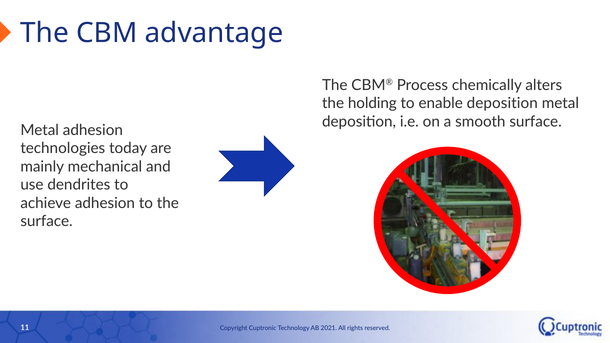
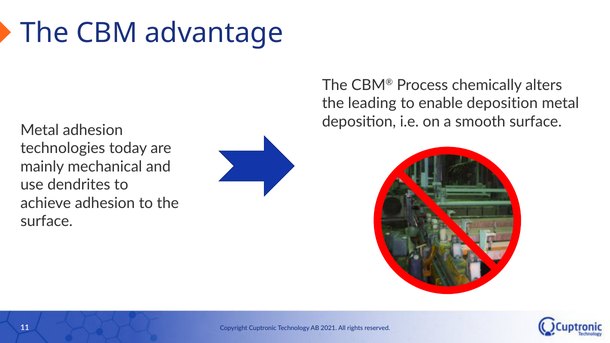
holding: holding -> leading
